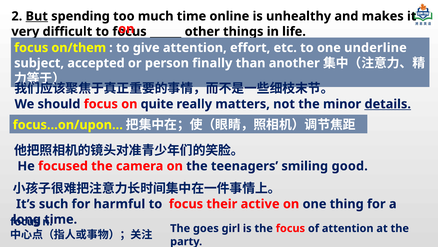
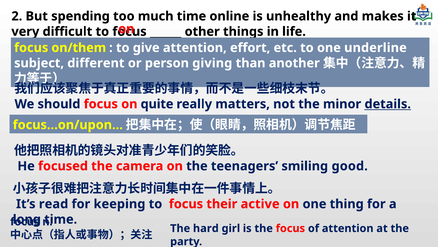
But underline: present -> none
accepted: accepted -> different
finally: finally -> giving
such: such -> read
harmful: harmful -> keeping
goes: goes -> hard
